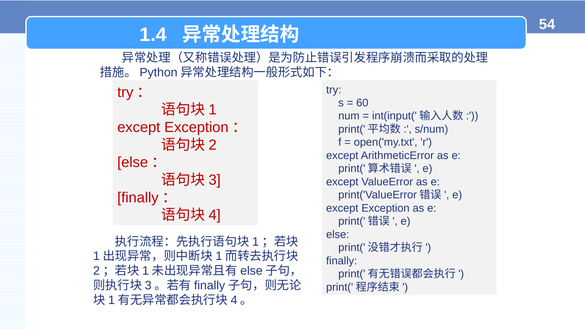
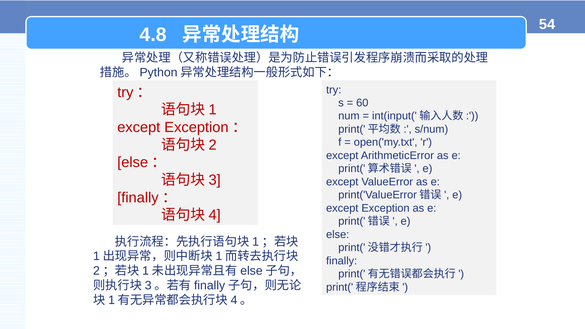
1.4: 1.4 -> 4.8
